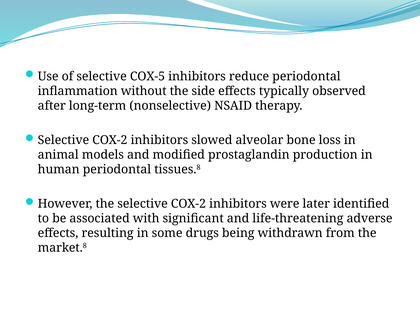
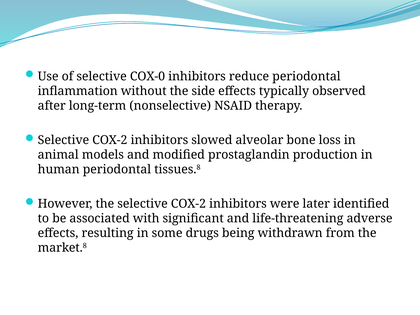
COX-5: COX-5 -> COX-0
